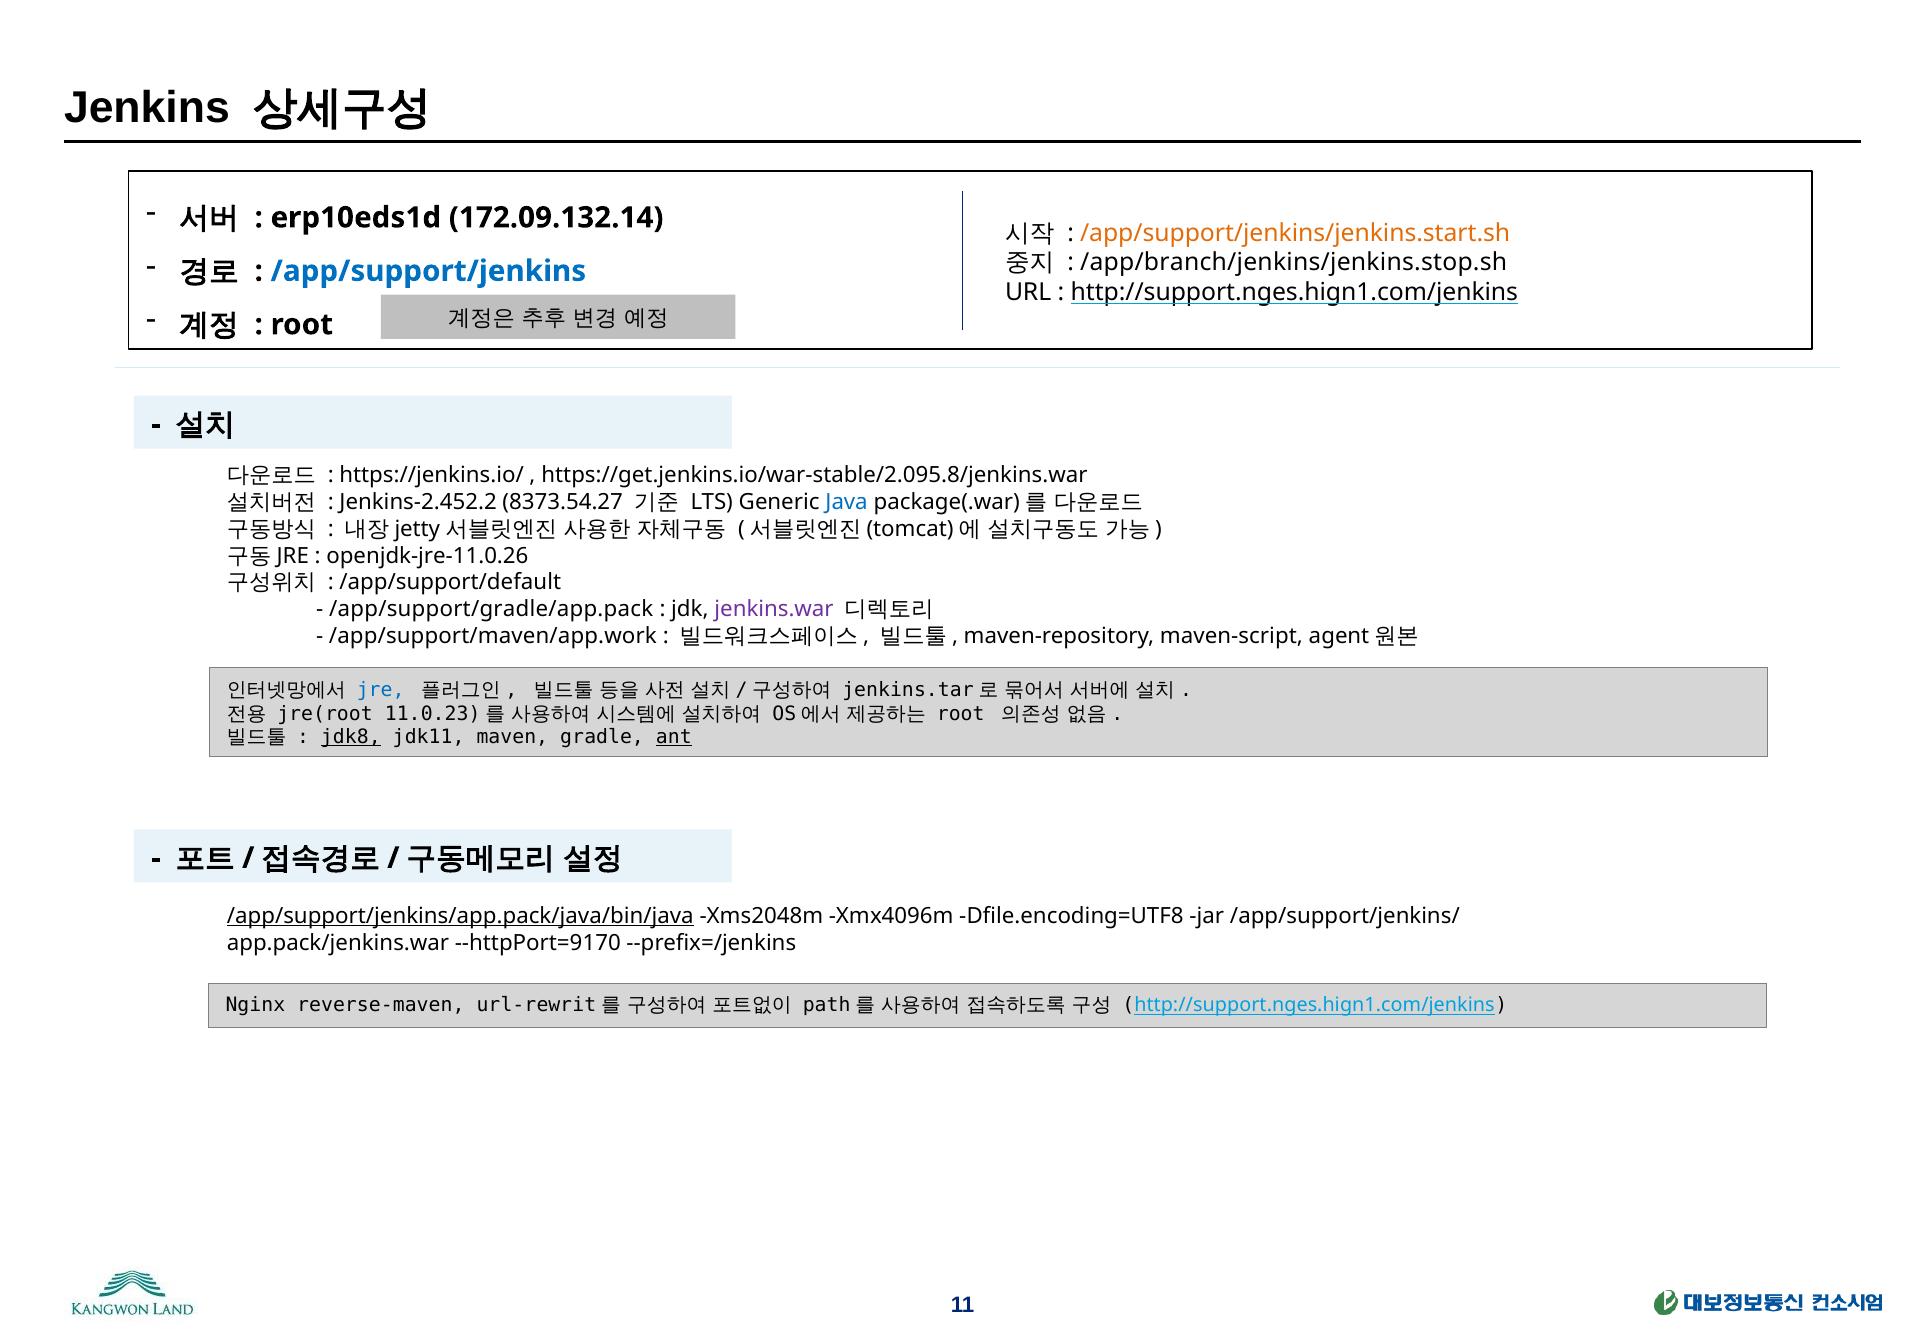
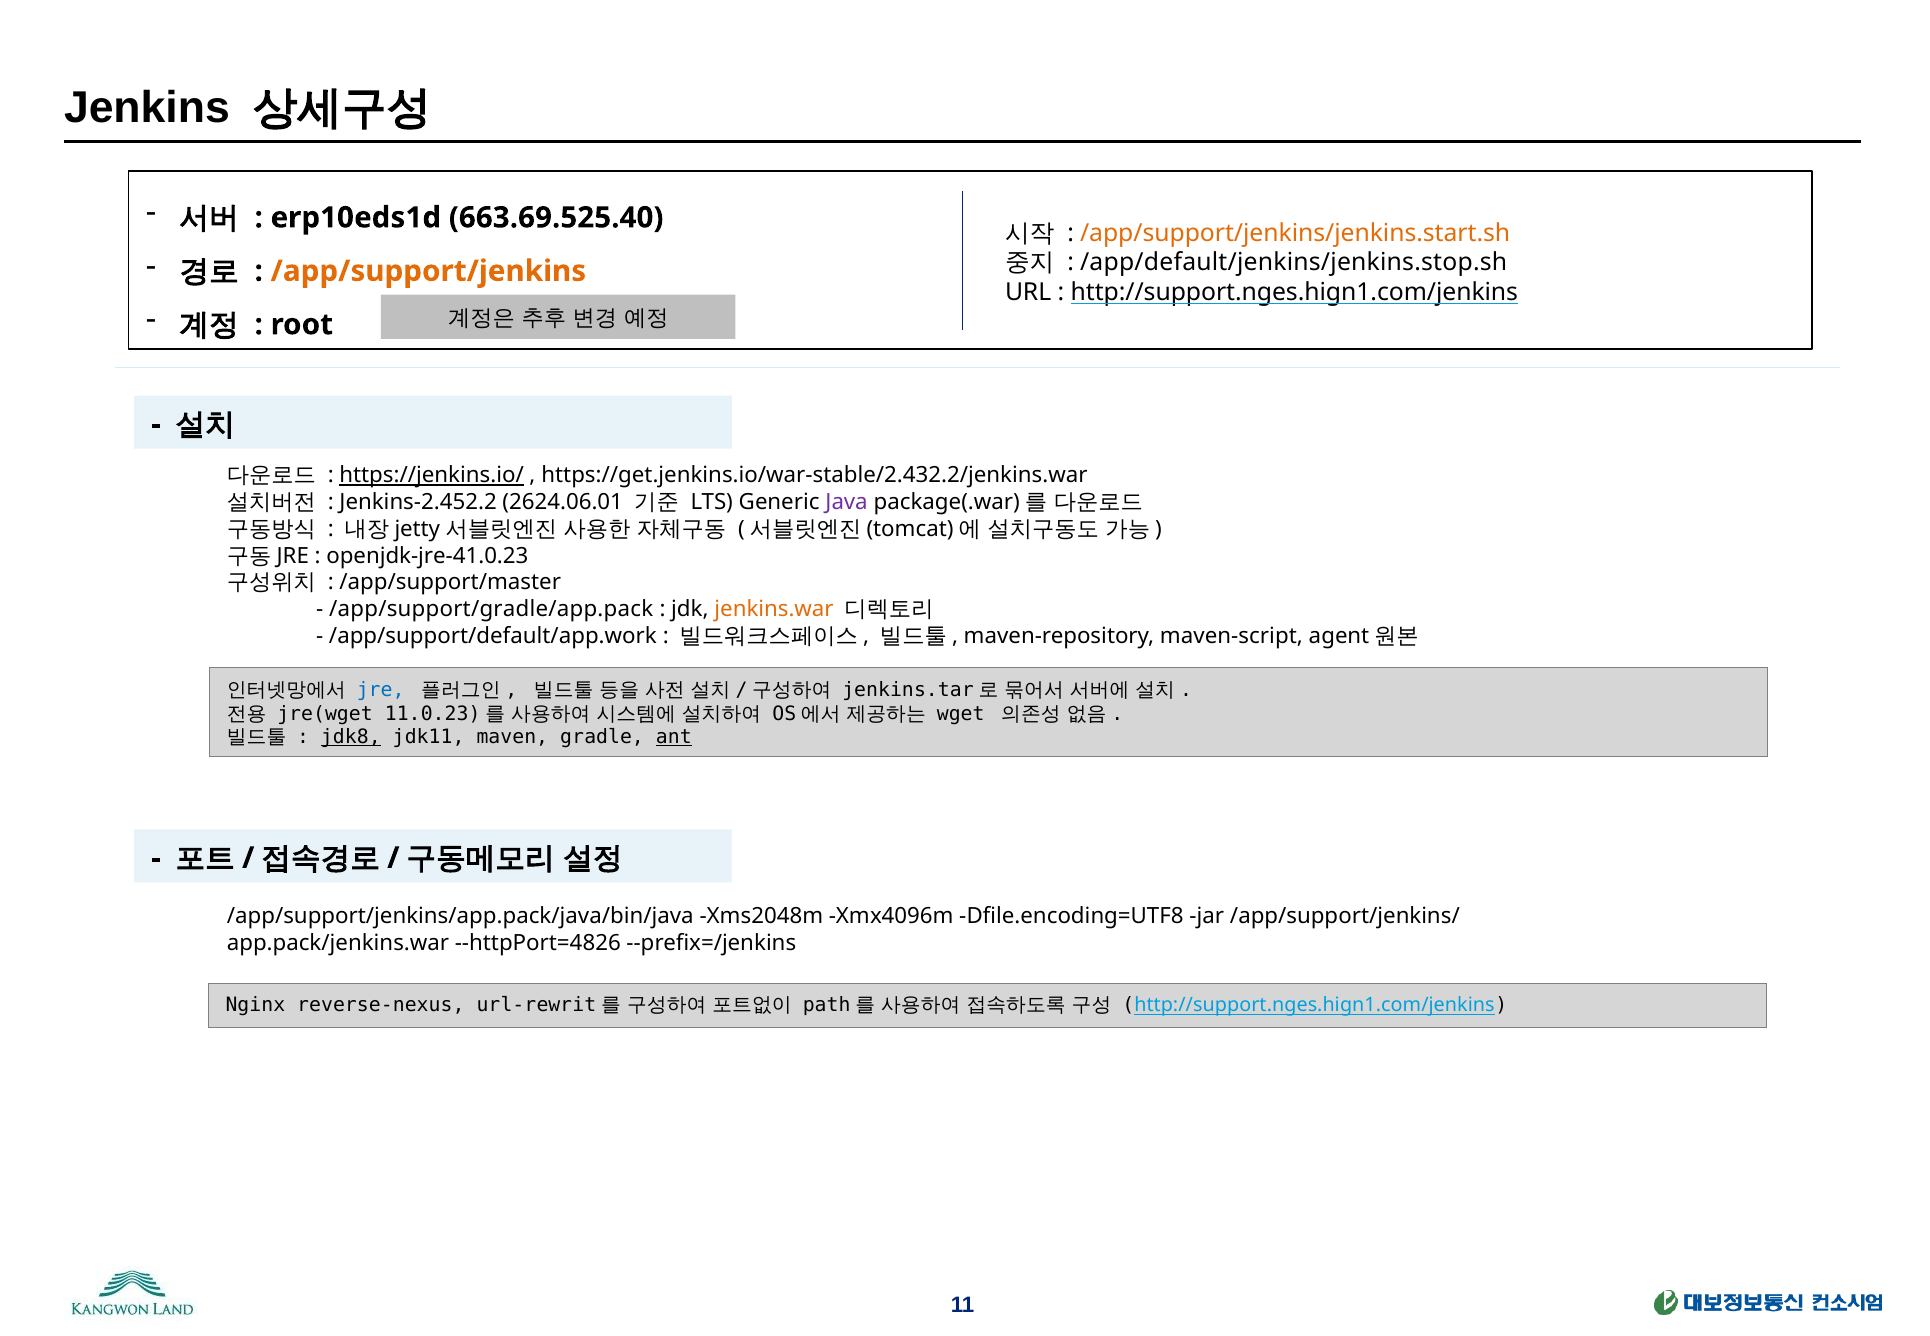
172.09.132.14: 172.09.132.14 -> 663.69.525.40
/app/branch/jenkins/jenkins.stop.sh: /app/branch/jenkins/jenkins.stop.sh -> /app/default/jenkins/jenkins.stop.sh
/app/support/jenkins colour: blue -> orange
https://jenkins.io/ underline: none -> present
https://get.jenkins.io/war-stable/2.095.8/jenkins.war: https://get.jenkins.io/war-stable/2.095.8/jenkins.war -> https://get.jenkins.io/war-stable/2.432.2/jenkins.war
8373.54.27: 8373.54.27 -> 2624.06.01
Java colour: blue -> purple
openjdk-jre-11.0.26: openjdk-jre-11.0.26 -> openjdk-jre-41.0.23
/app/support/default: /app/support/default -> /app/support/master
jenkins.war colour: purple -> orange
/app/support/maven/app.work: /app/support/maven/app.work -> /app/support/default/app.work
jre(root: jre(root -> jre(wget
root at (961, 714): root -> wget
/app/support/jenkins/app.pack/java/bin/java underline: present -> none
--httpPort=9170: --httpPort=9170 -> --httpPort=4826
reverse-maven: reverse-maven -> reverse-nexus
